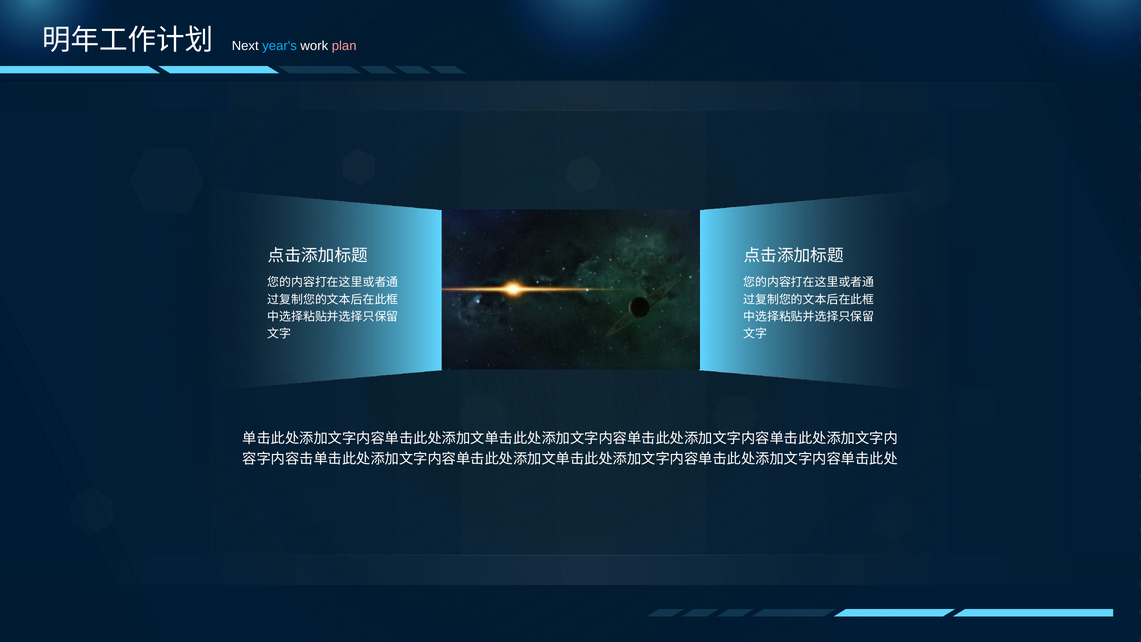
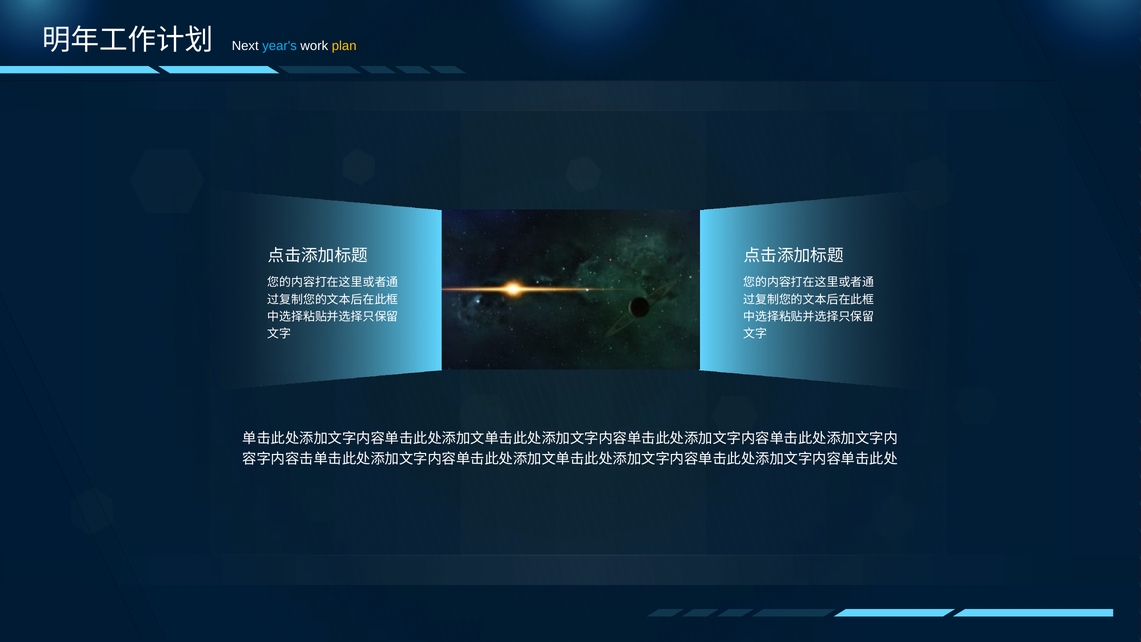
plan colour: pink -> yellow
